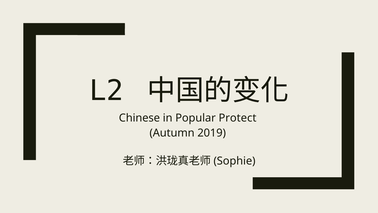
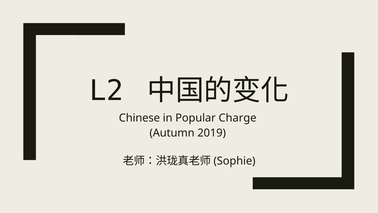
Protect: Protect -> Charge
